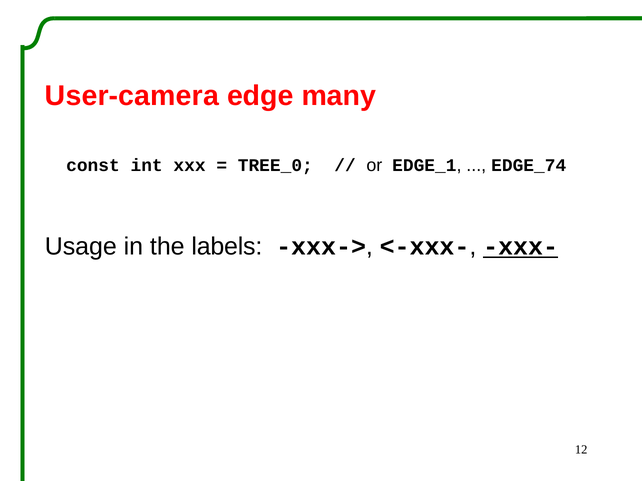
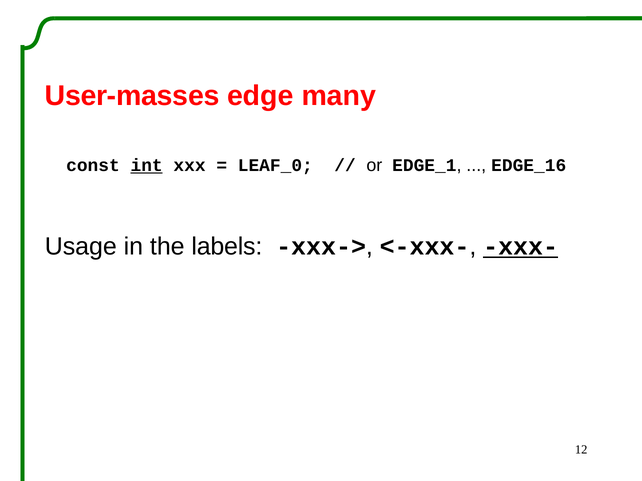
User-camera: User-camera -> User-masses
int underline: none -> present
TREE_0: TREE_0 -> LEAF_0
EDGE_74: EDGE_74 -> EDGE_16
